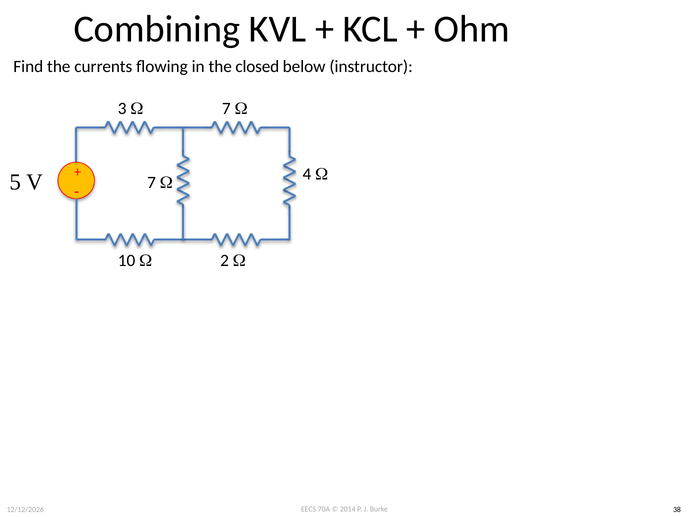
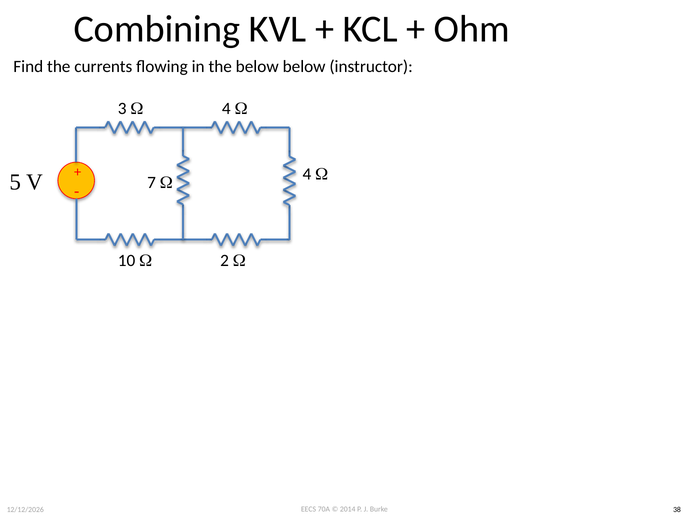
the closed: closed -> below
3 W 7: 7 -> 4
